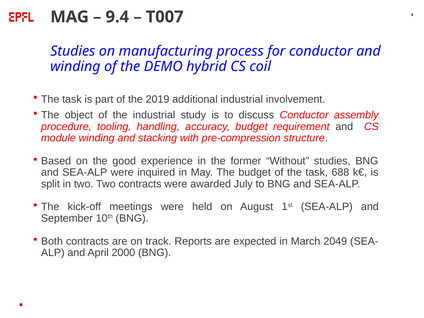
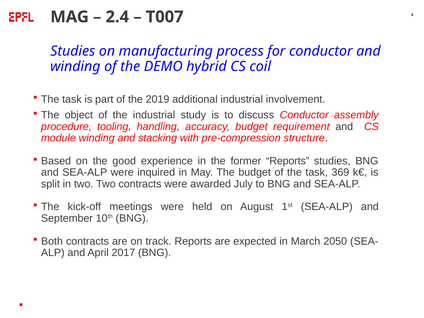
9.4: 9.4 -> 2.4
former Without: Without -> Reports
688: 688 -> 369
2049: 2049 -> 2050
2000: 2000 -> 2017
